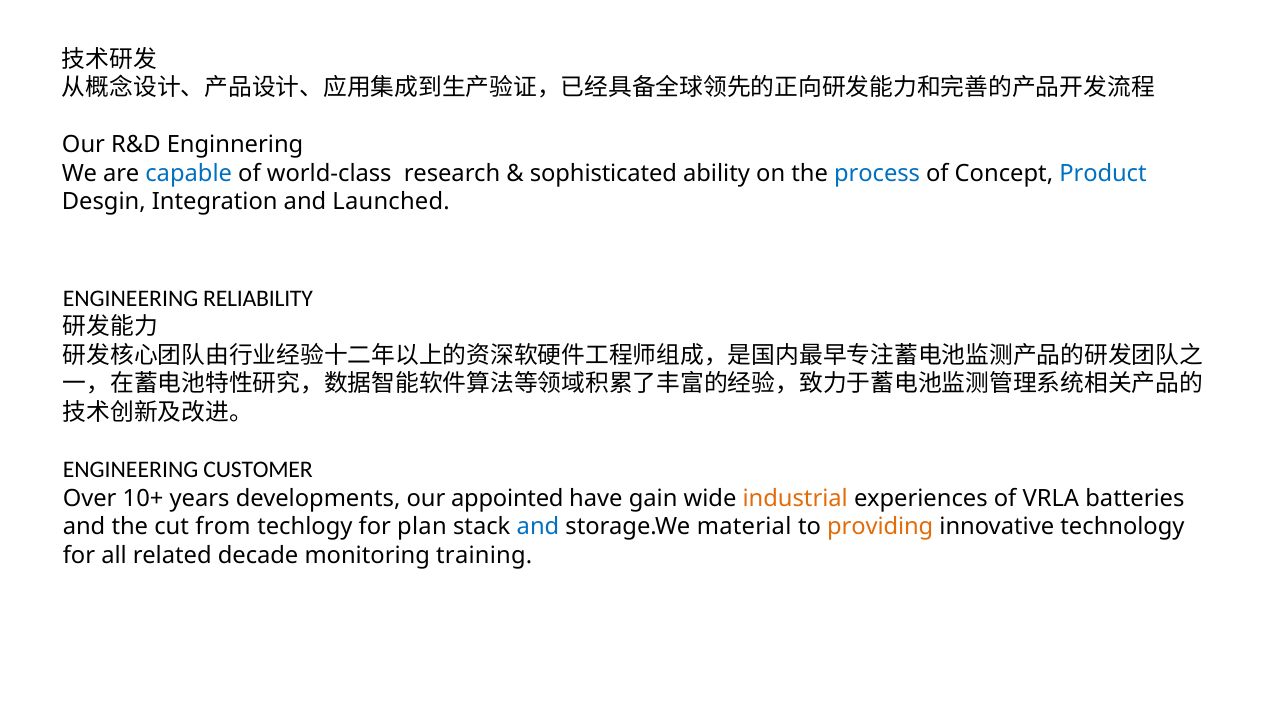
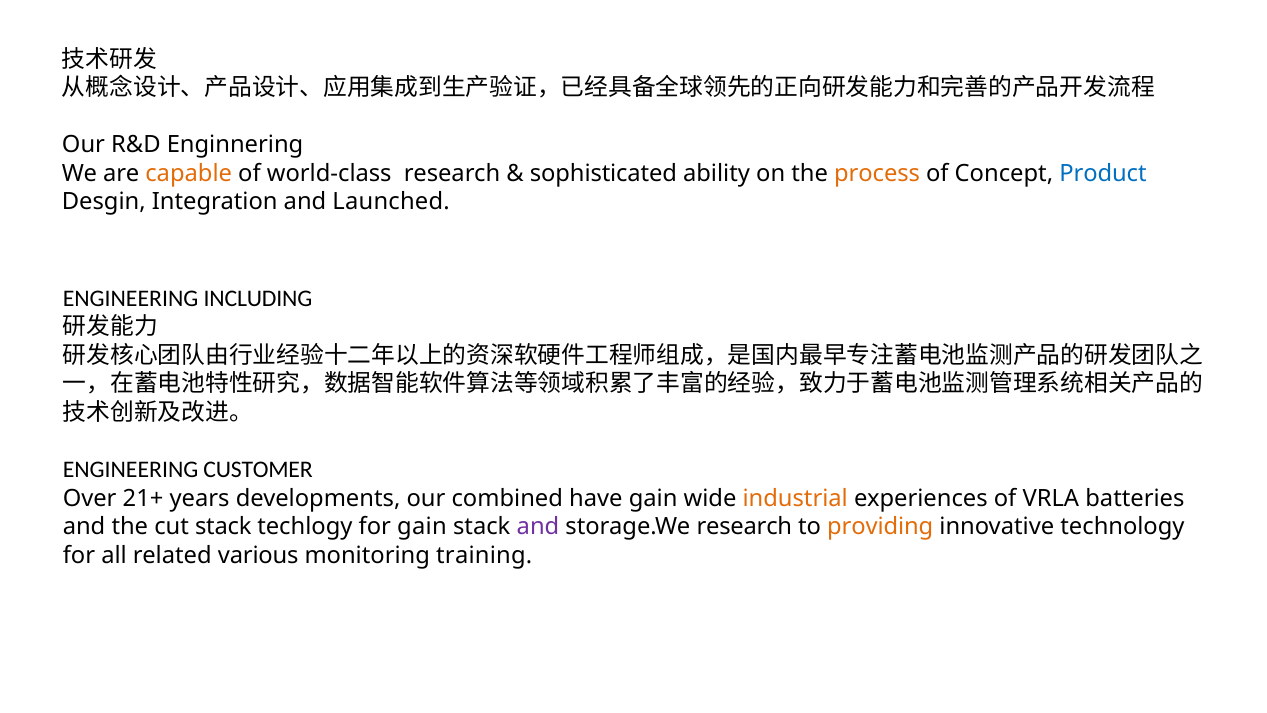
capable colour: blue -> orange
process colour: blue -> orange
RELIABILITY: RELIABILITY -> INCLUDING
10+: 10+ -> 21+
appointed: appointed -> combined
cut from: from -> stack
for plan: plan -> gain
and at (538, 527) colour: blue -> purple
storage.We material: material -> research
decade: decade -> various
